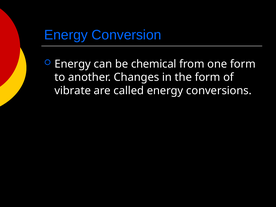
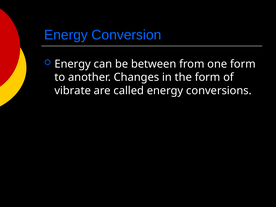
chemical: chemical -> between
